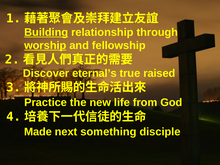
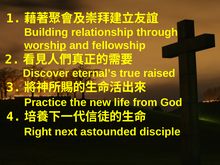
Building underline: present -> none
Made: Made -> Right
something: something -> astounded
